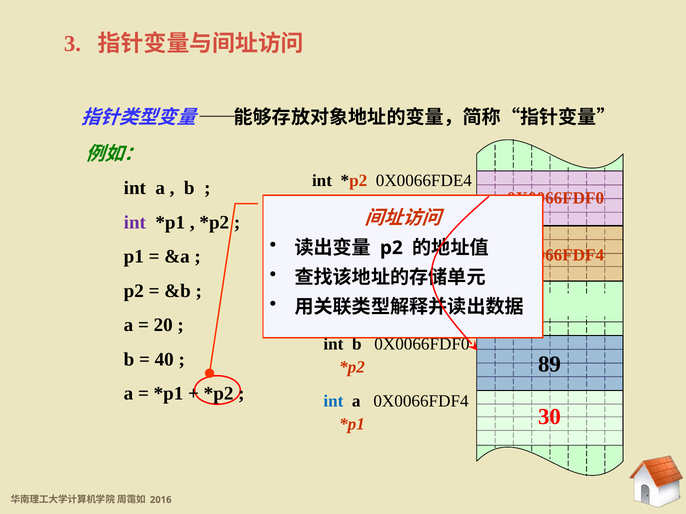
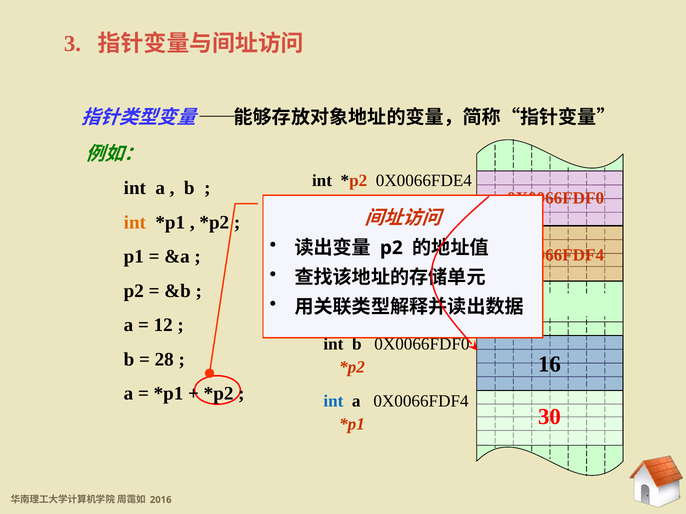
int at (135, 223) colour: purple -> orange
20: 20 -> 12
40: 40 -> 28
89: 89 -> 16
